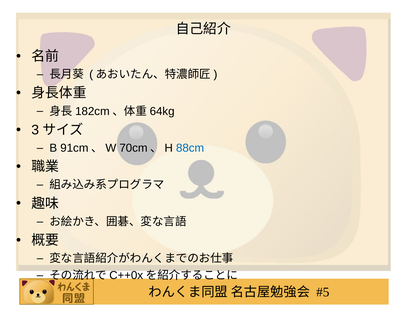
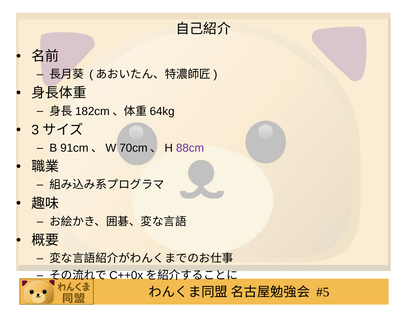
88cm colour: blue -> purple
